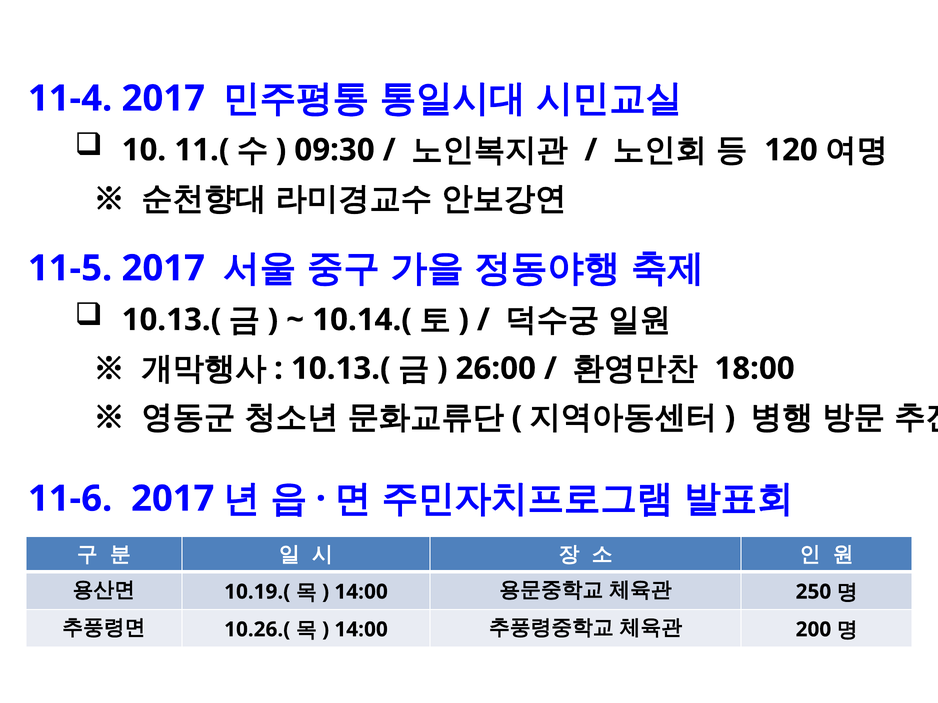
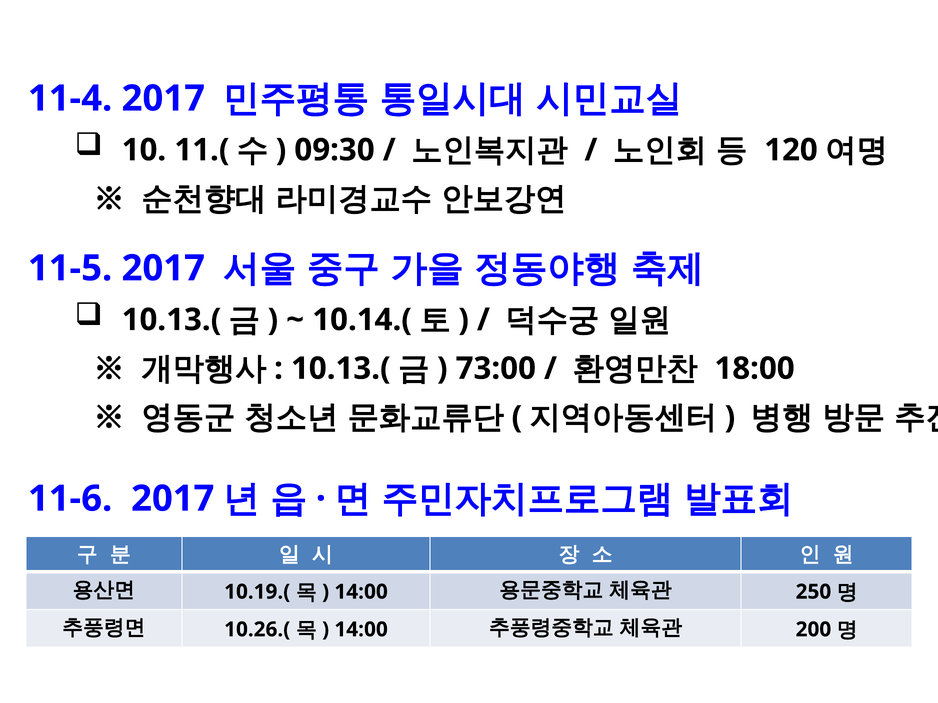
26:00: 26:00 -> 73:00
